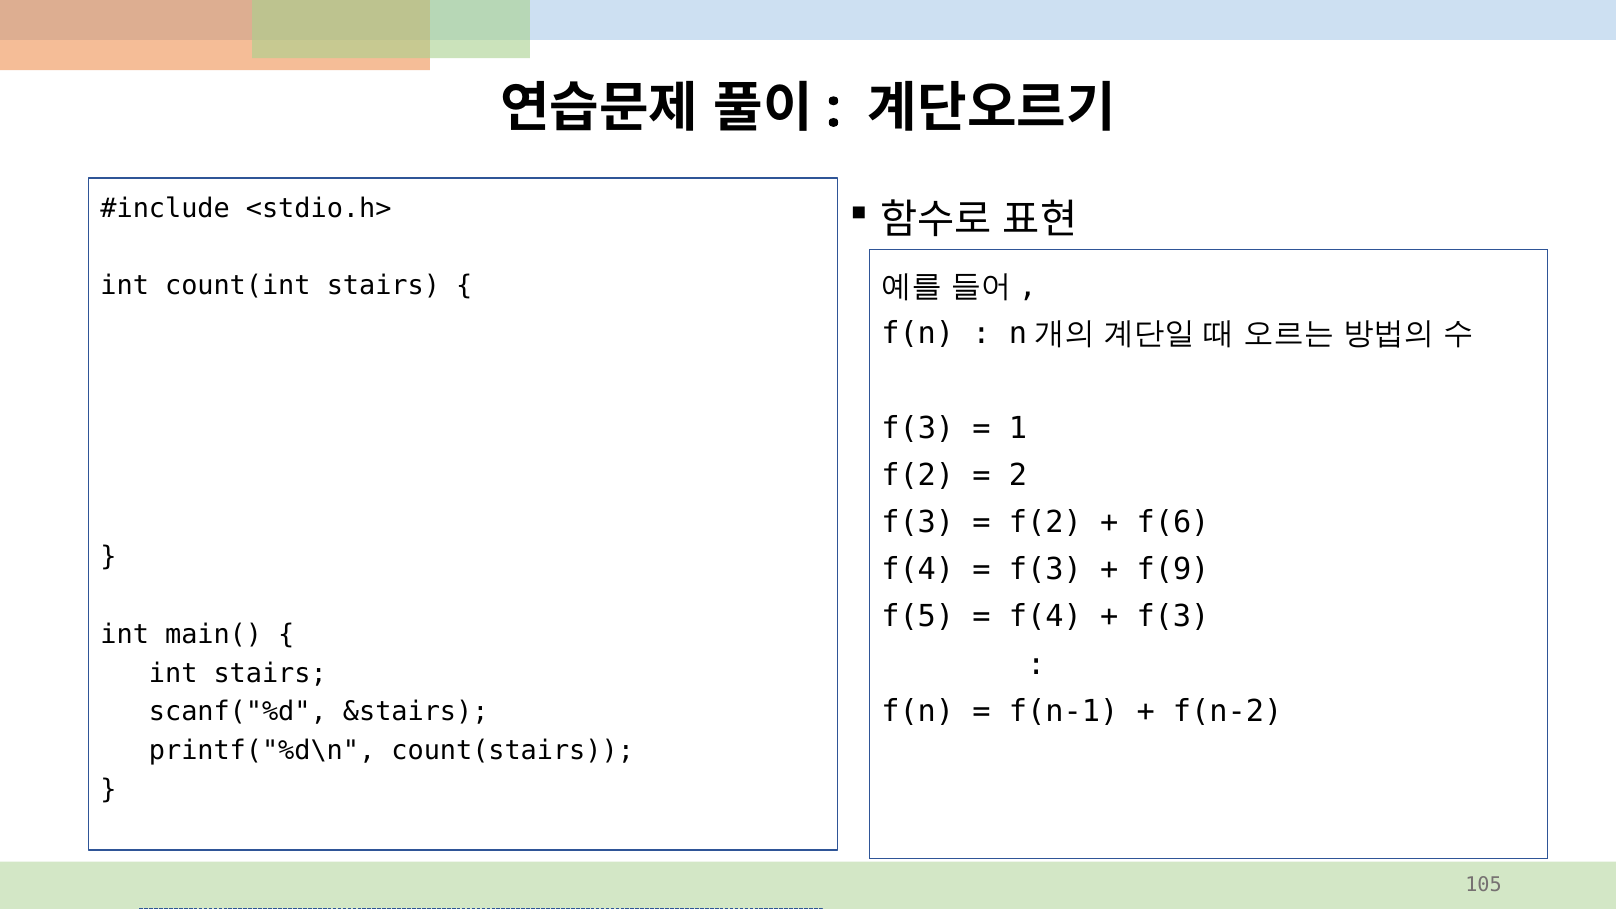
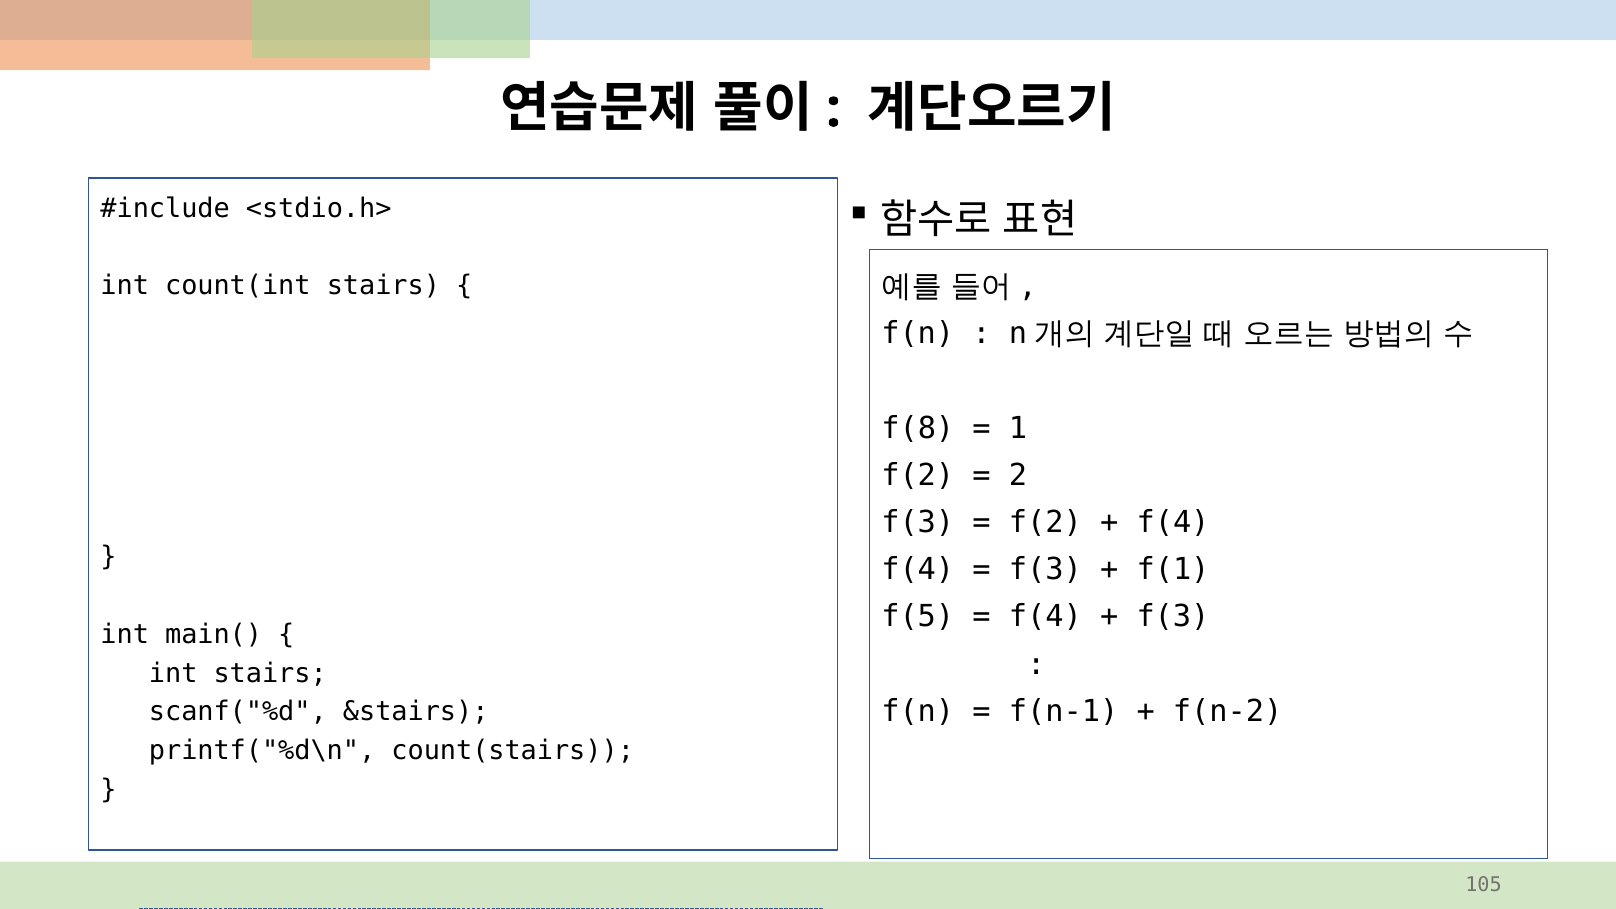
f(3 at (918, 428): f(3 -> f(8
f(6 at (1173, 523): f(6 -> f(4
f(9: f(9 -> f(1
